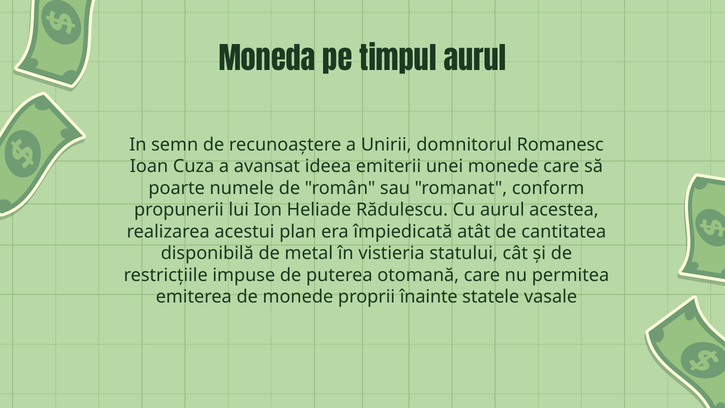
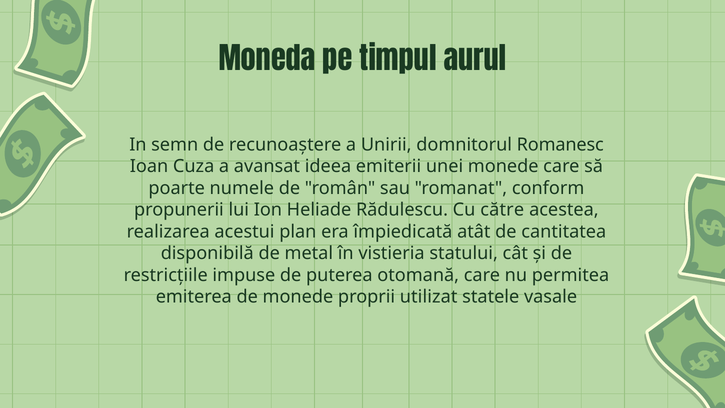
Cu aurul: aurul -> către
înainte: înainte -> utilizat
